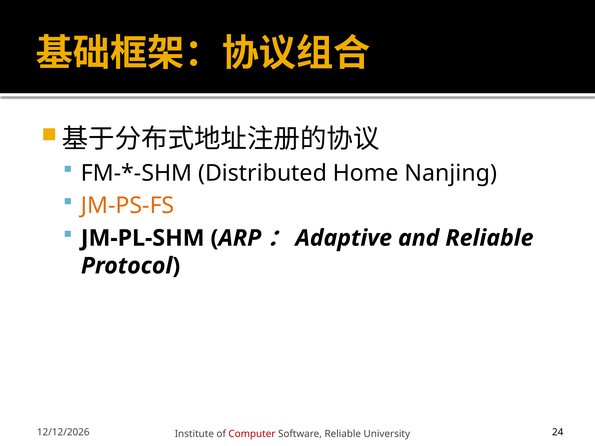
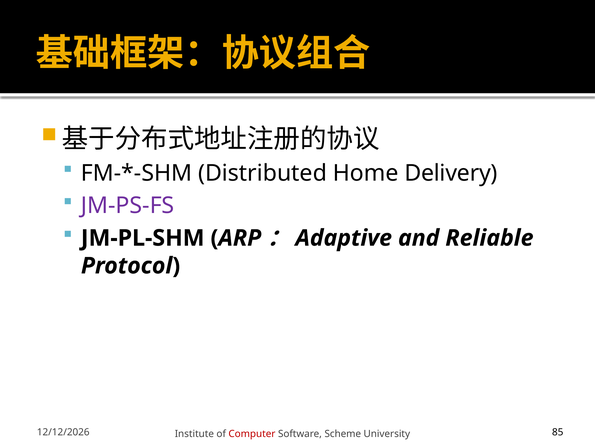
Nanjing: Nanjing -> Delivery
JM-PS-FS colour: orange -> purple
Software Reliable: Reliable -> Scheme
24: 24 -> 85
